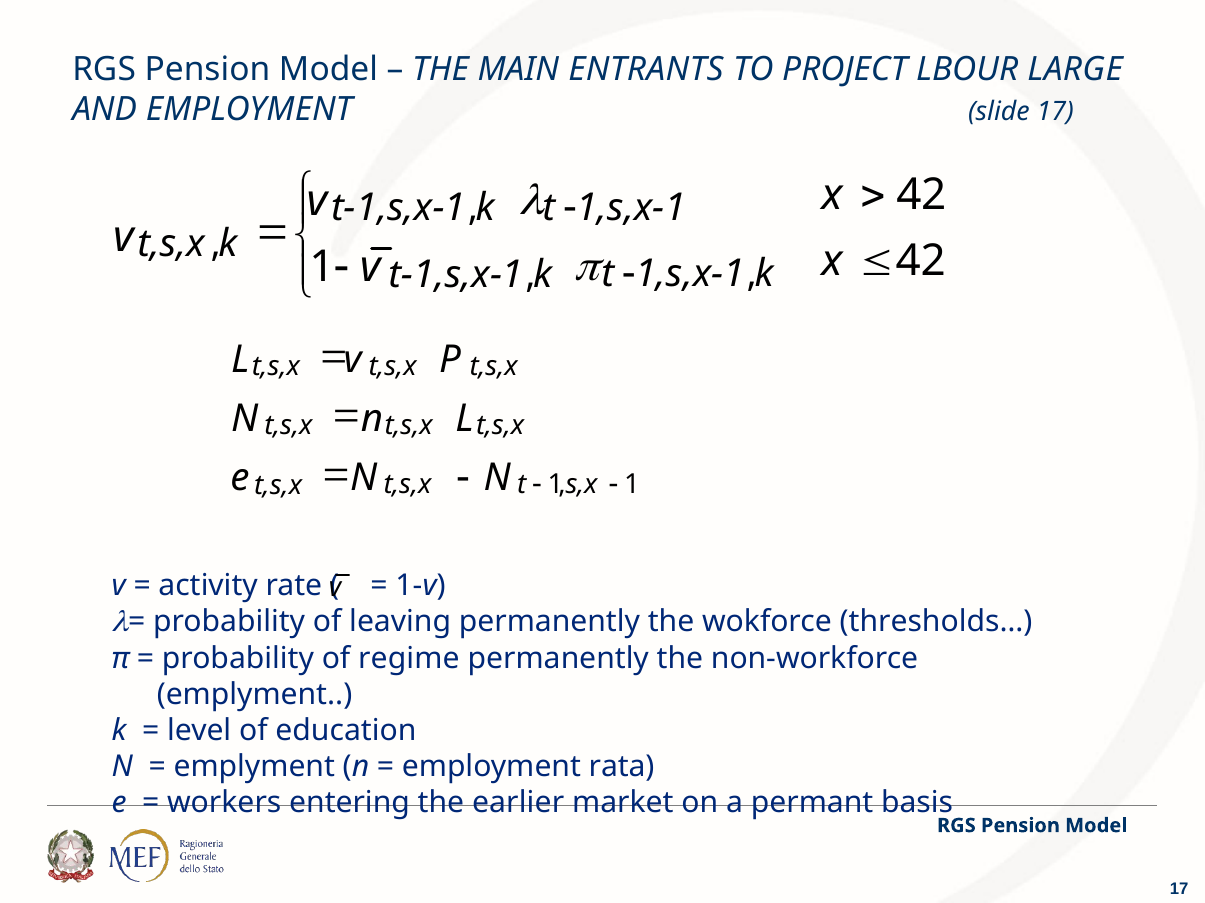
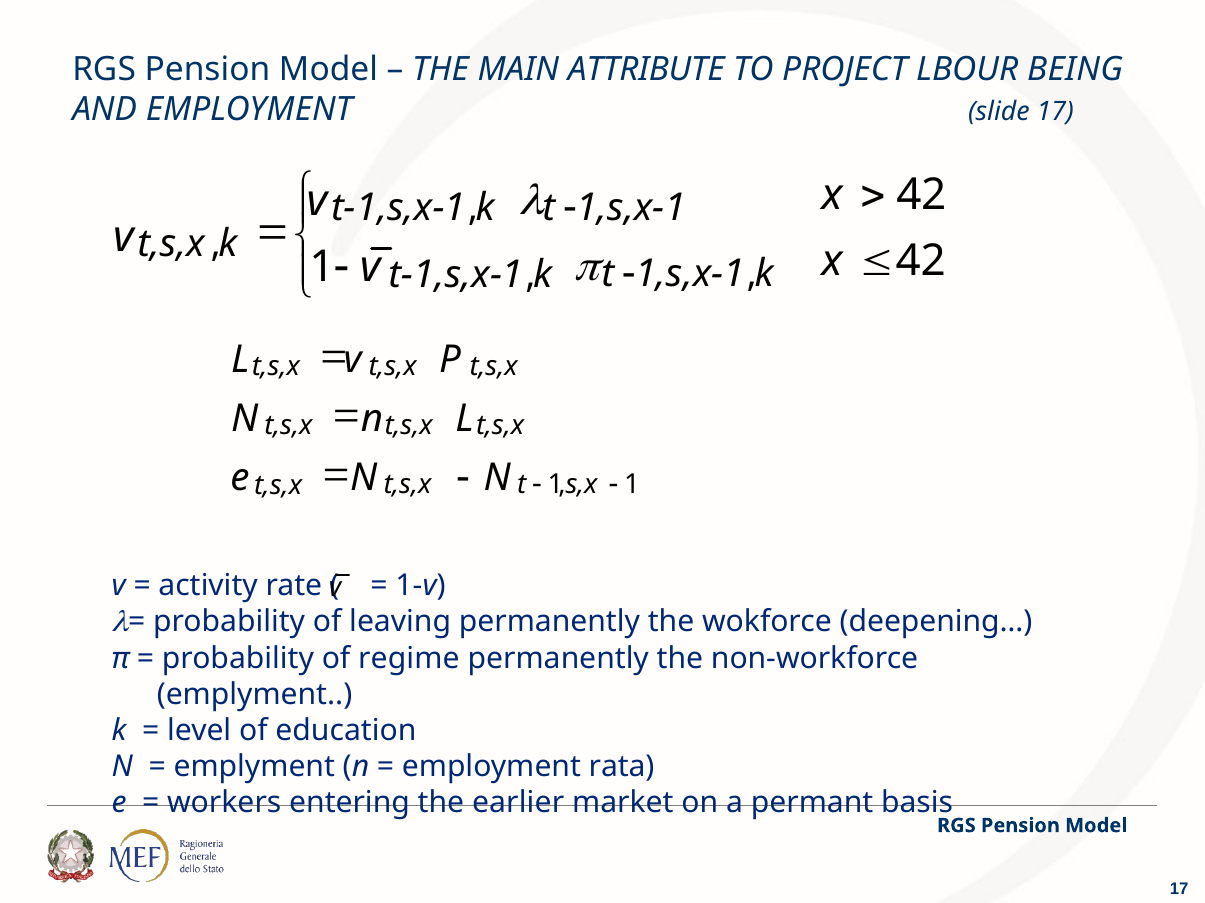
ENTRANTS: ENTRANTS -> ATTRIBUTE
LARGE: LARGE -> BEING
thresholds…: thresholds… -> deepening…
